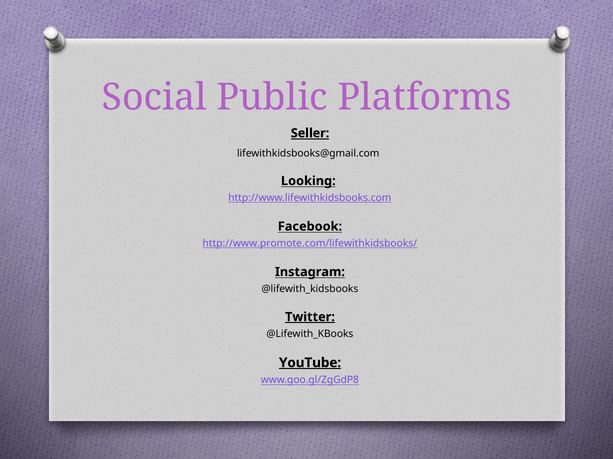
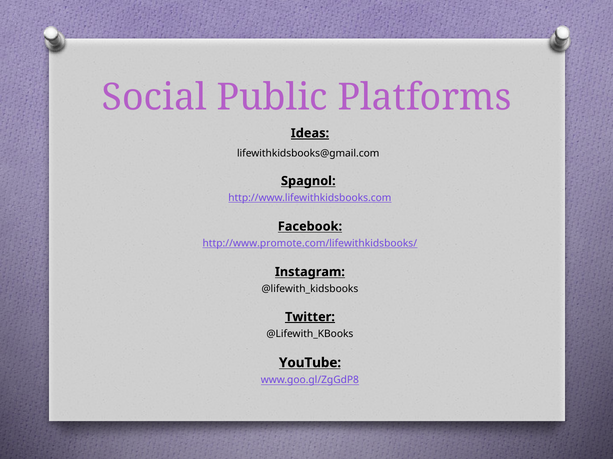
Seller: Seller -> Ideas
Looking: Looking -> Spagnol
YouTube underline: present -> none
